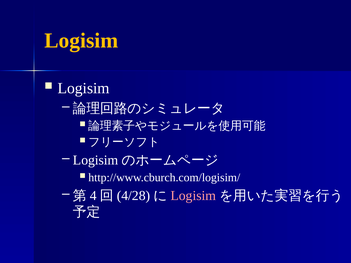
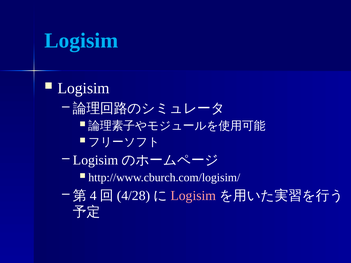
Logisim at (81, 41) colour: yellow -> light blue
